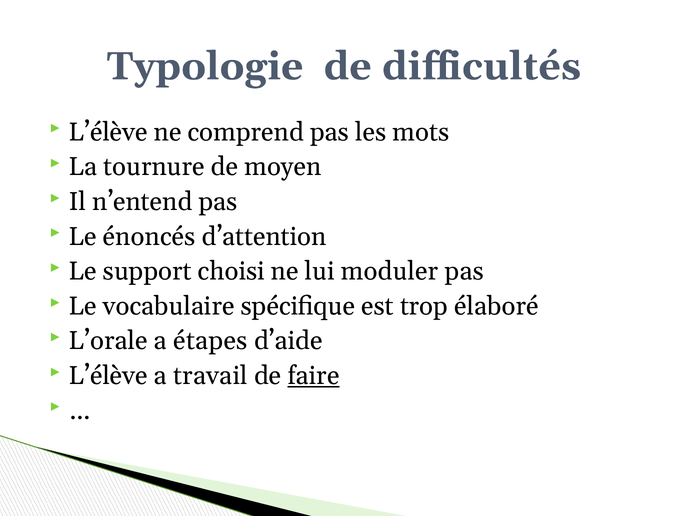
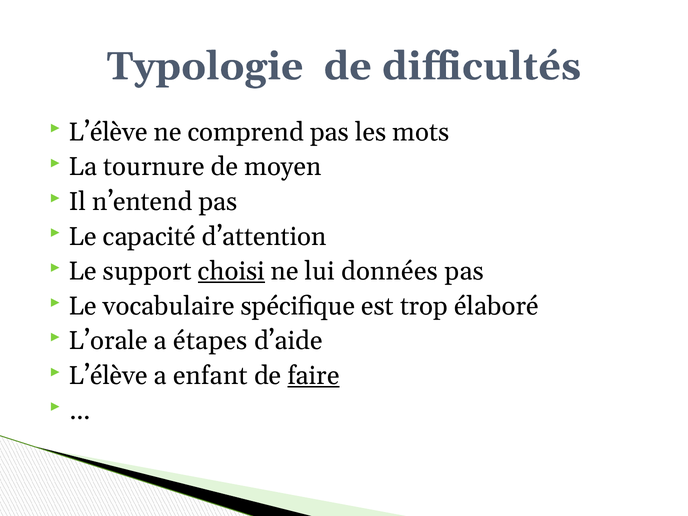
énoncés: énoncés -> capacité
choisi underline: none -> present
moduler: moduler -> données
travail: travail -> enfant
